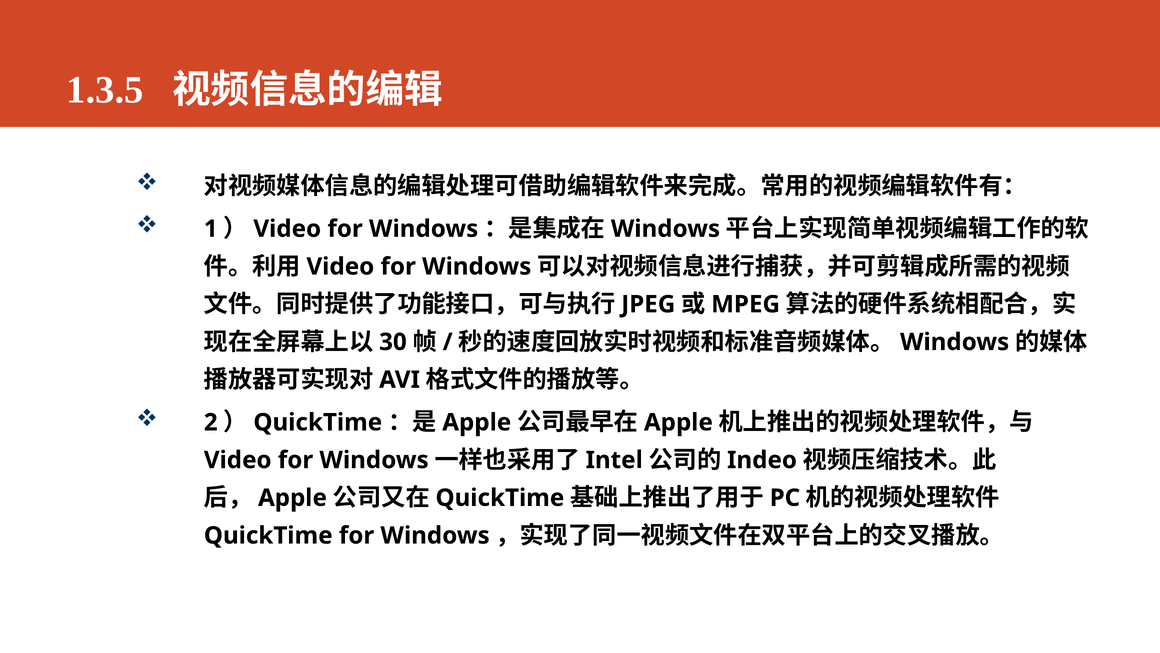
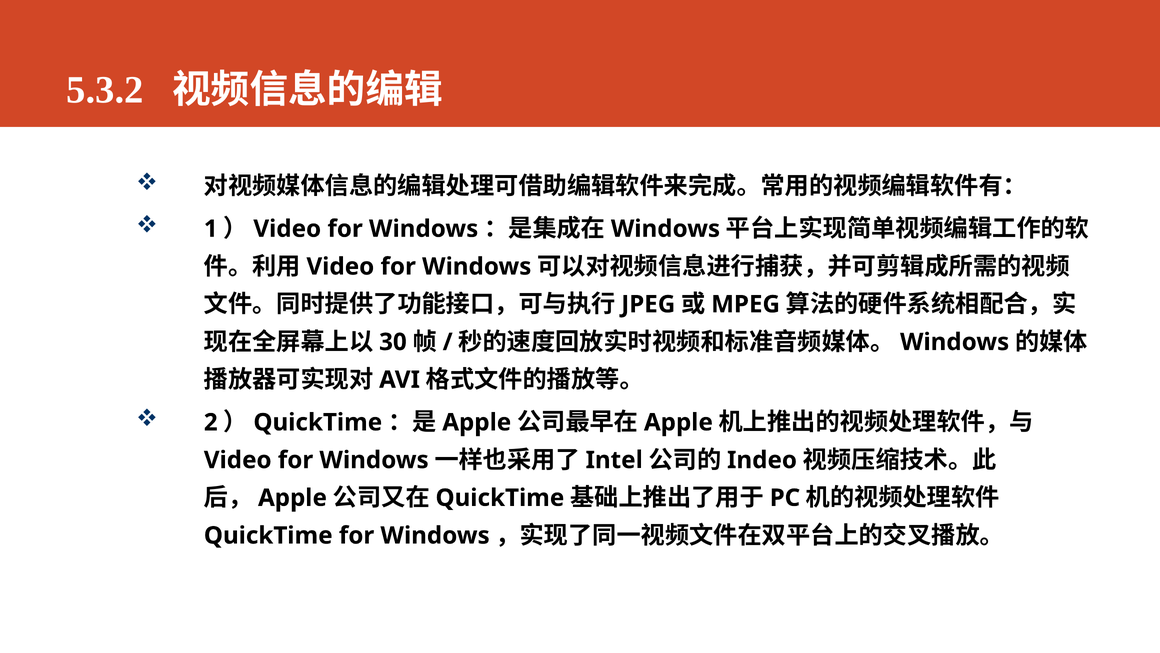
1.3.5: 1.3.5 -> 5.3.2
